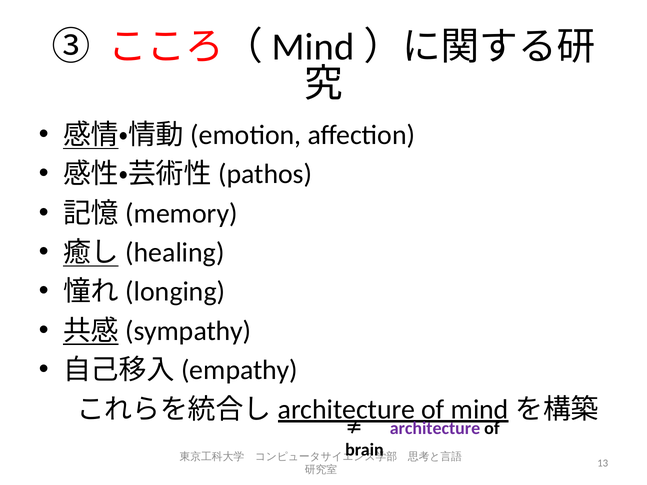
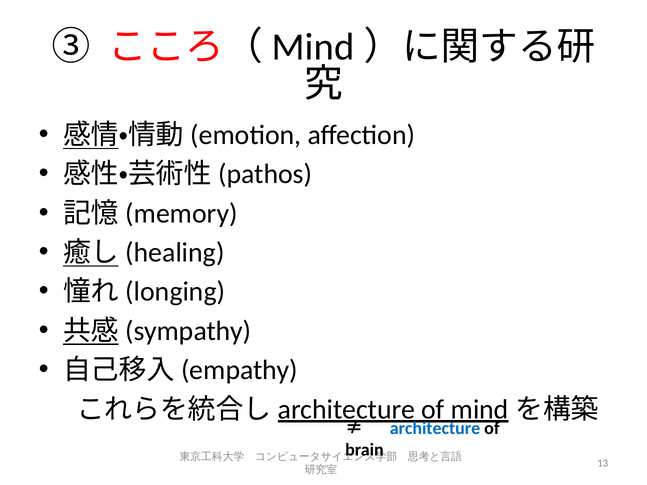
architecture colour: purple -> blue
